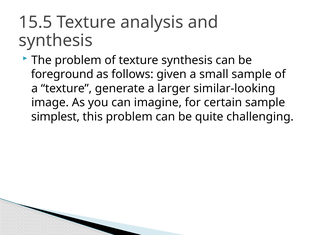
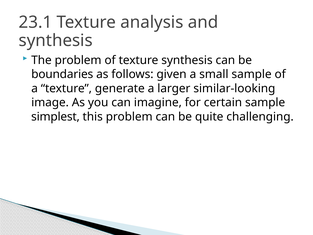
15.5: 15.5 -> 23.1
foreground: foreground -> boundaries
